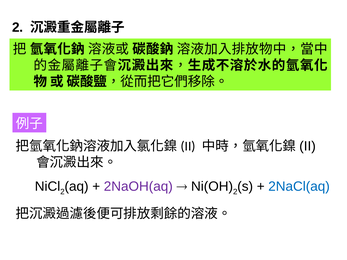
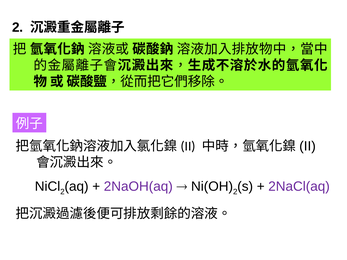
2NaCl(aq colour: blue -> purple
